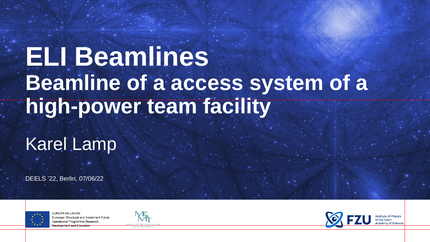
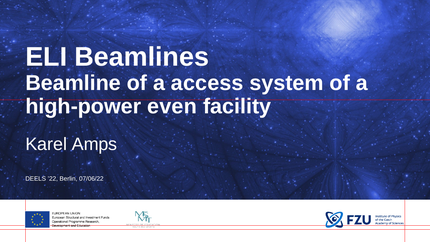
team: team -> even
Lamp: Lamp -> Amps
